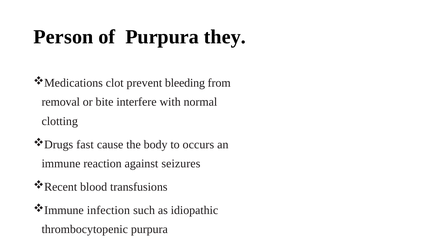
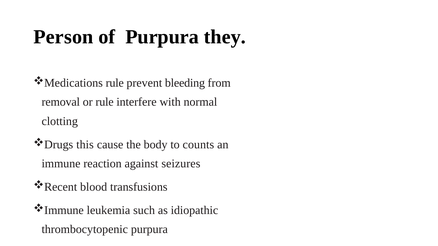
clot at (115, 83): clot -> rule
or bite: bite -> rule
fast: fast -> this
occurs: occurs -> counts
infection: infection -> leukemia
